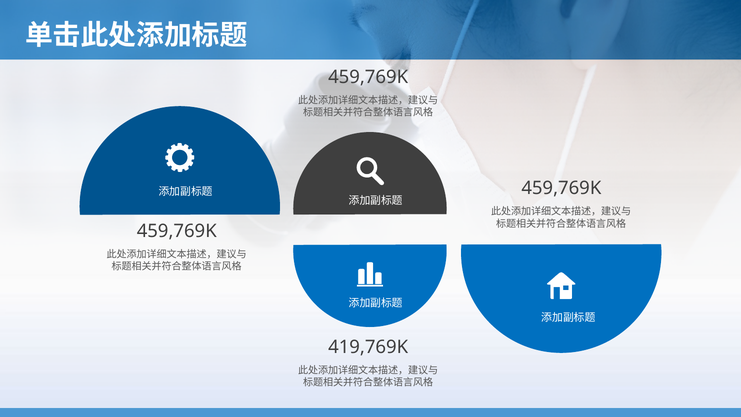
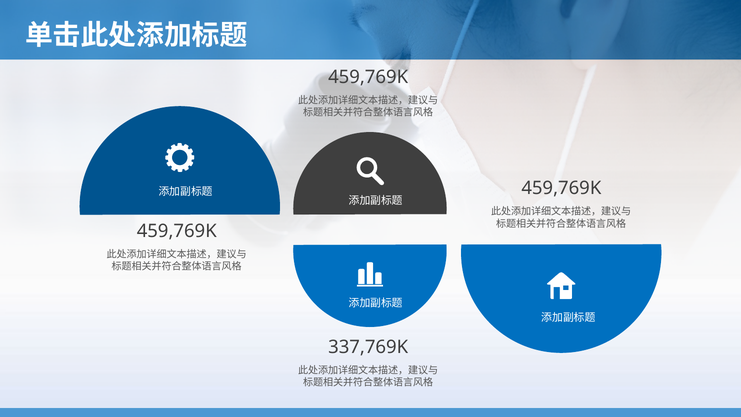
419,769K: 419,769K -> 337,769K
